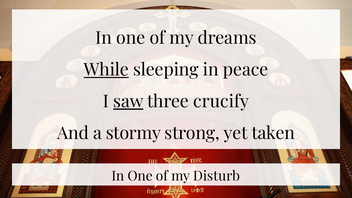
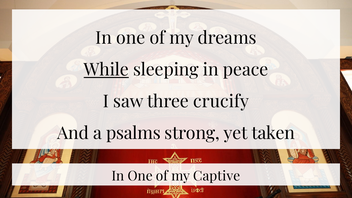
saw underline: present -> none
stormy: stormy -> psalms
Disturb: Disturb -> Captive
